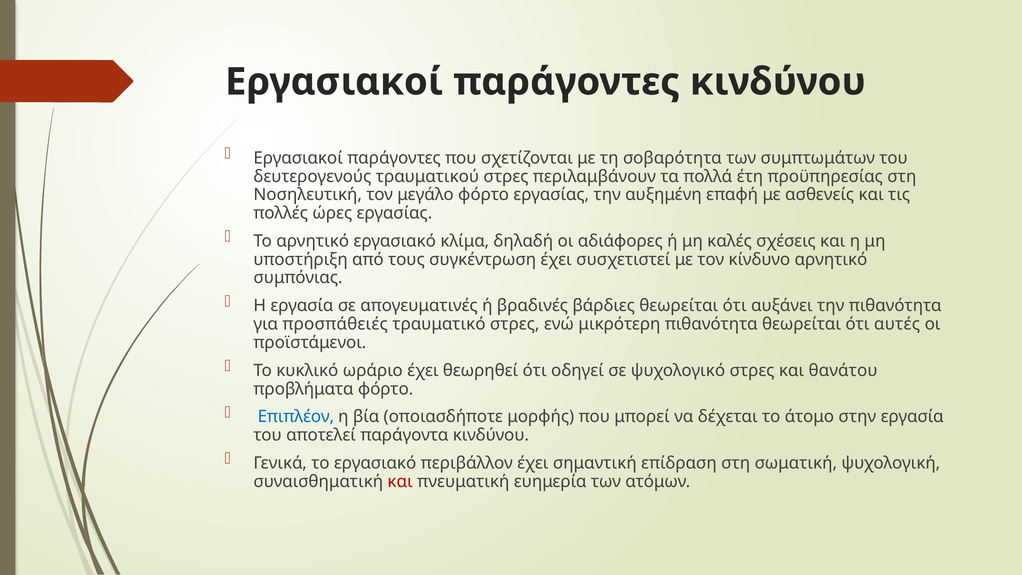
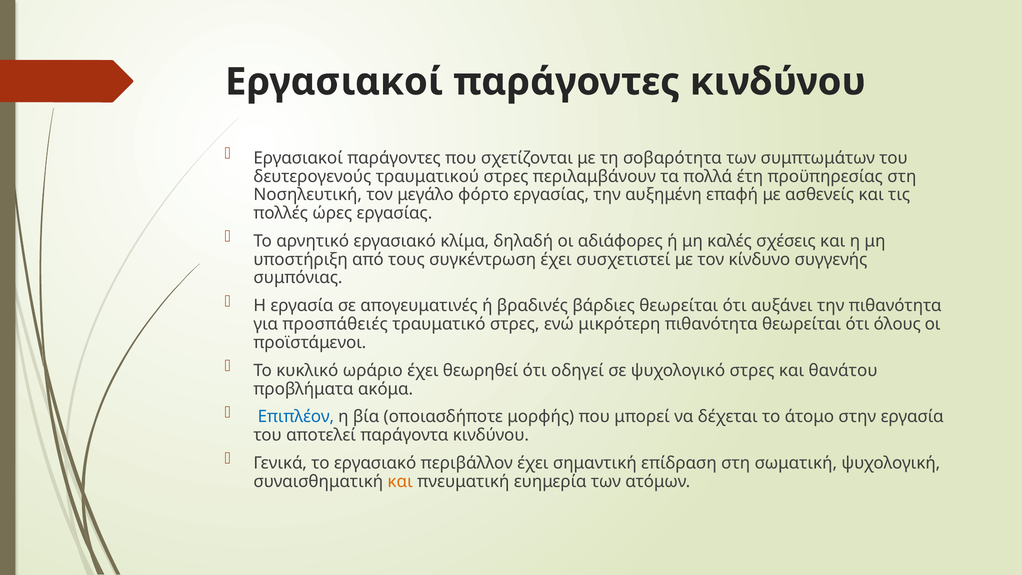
κίνδυνο αρνητικό: αρνητικό -> συγγενής
αυτές: αυτές -> όλους
προβλήματα φόρτο: φόρτο -> ακόμα
και at (400, 481) colour: red -> orange
